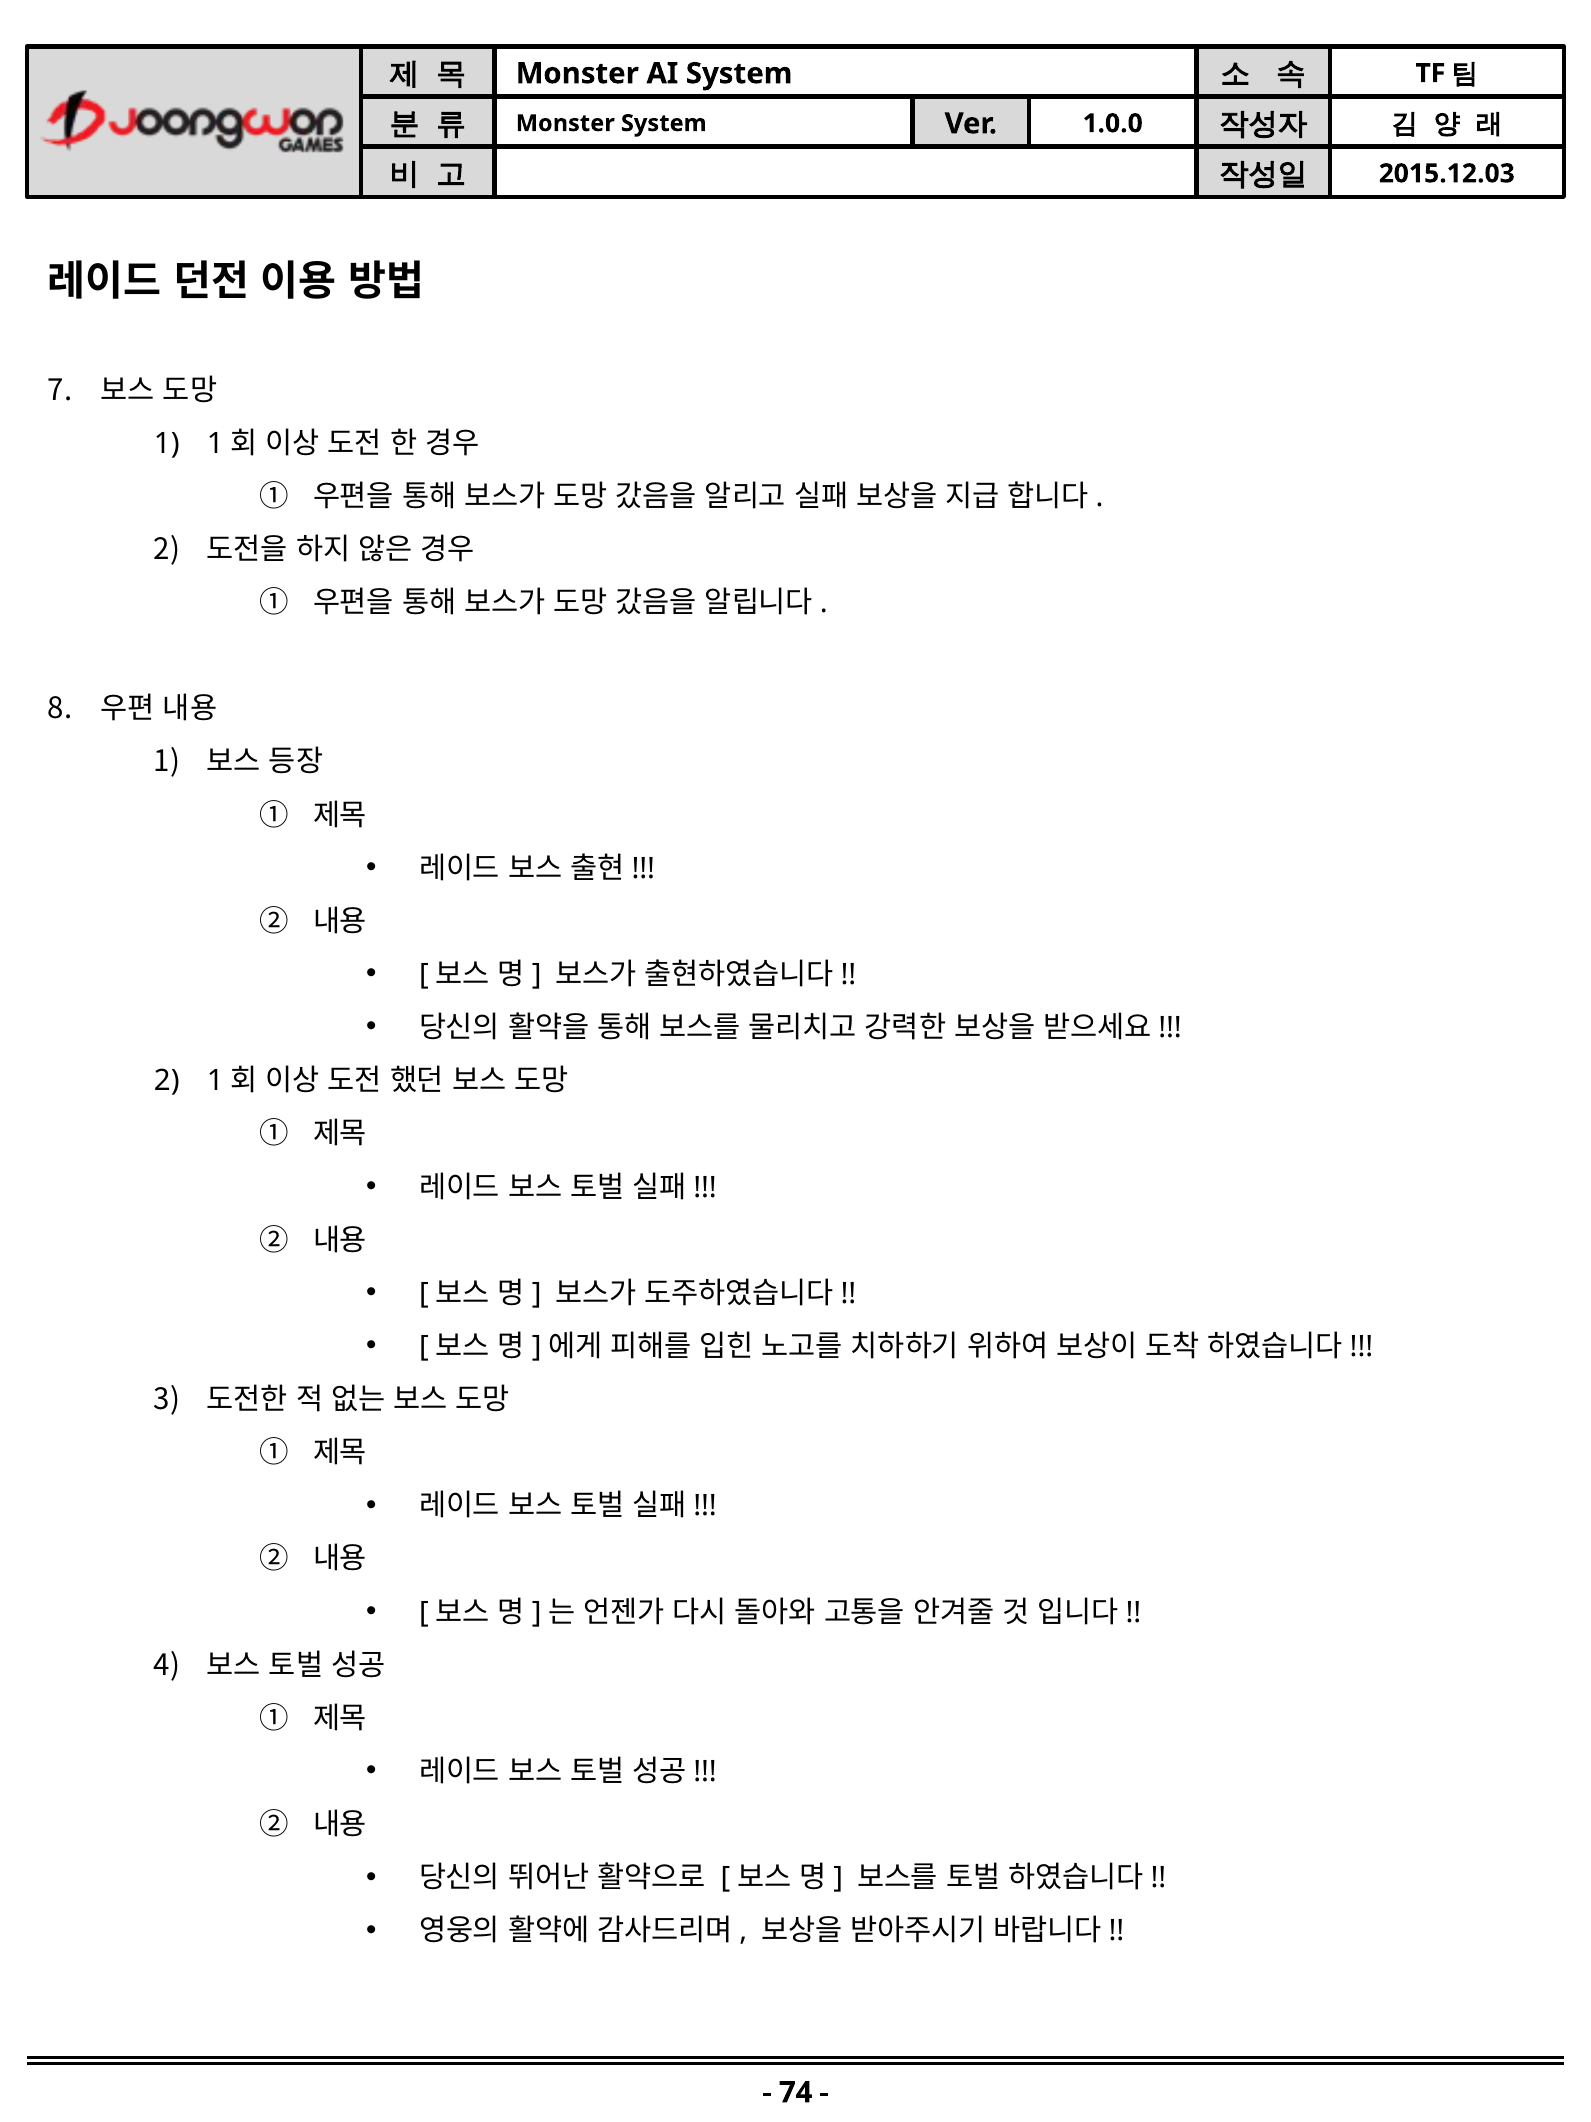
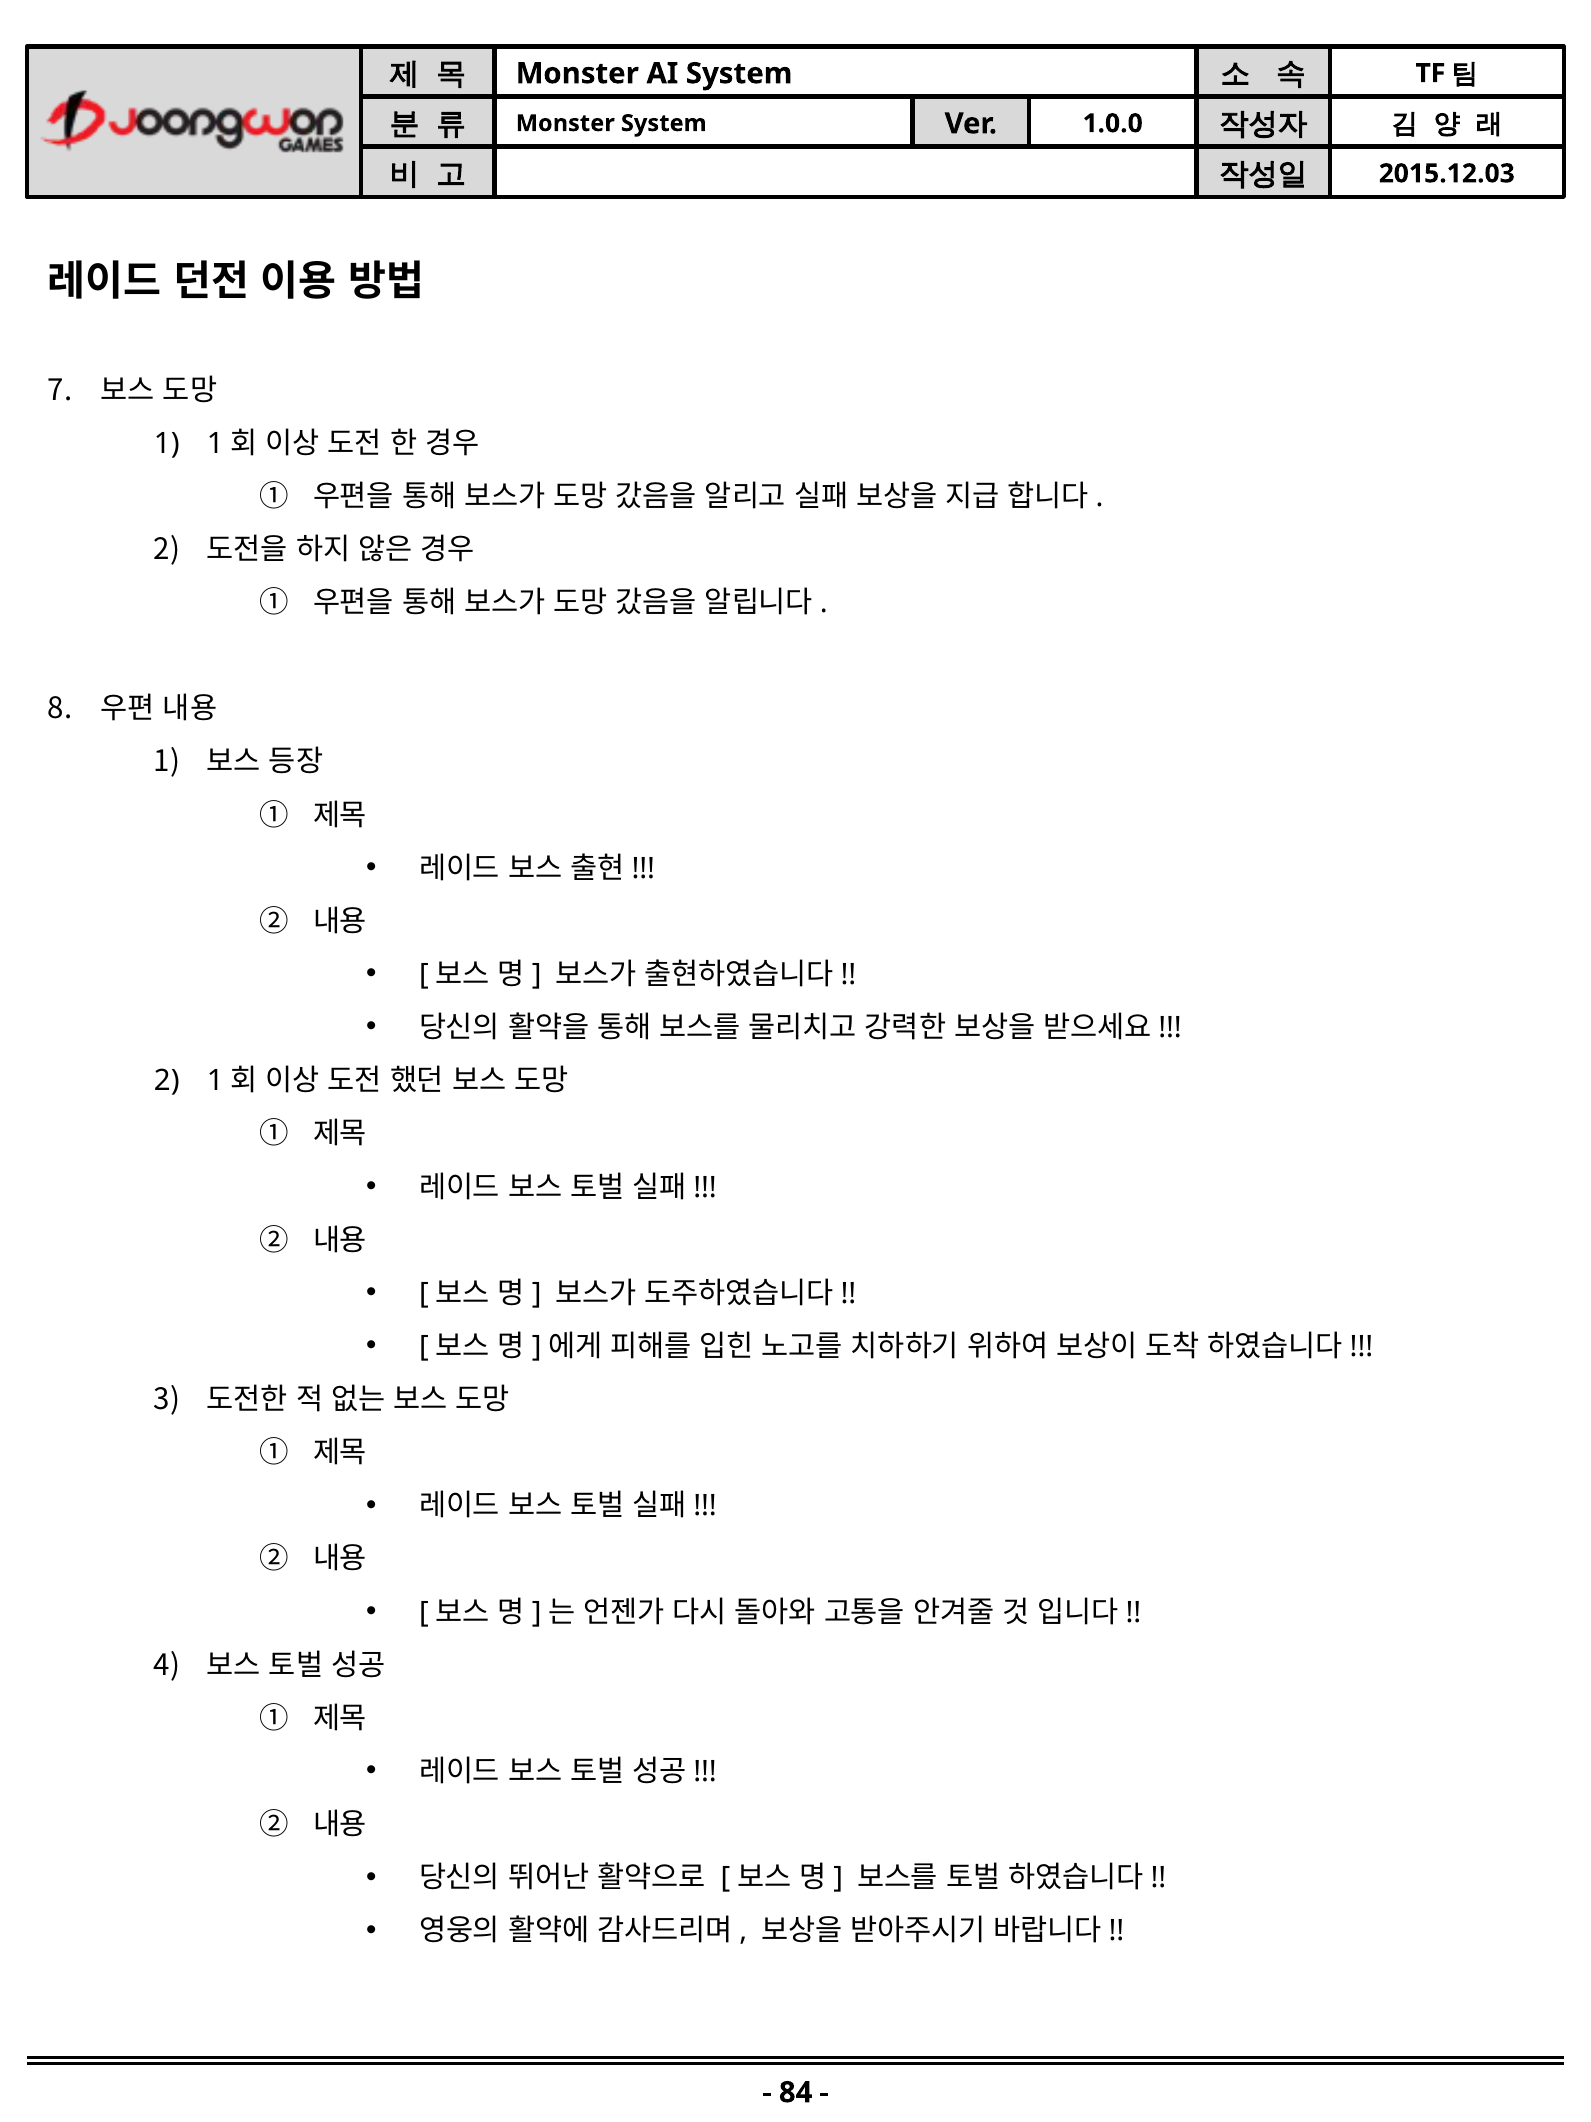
74: 74 -> 84
